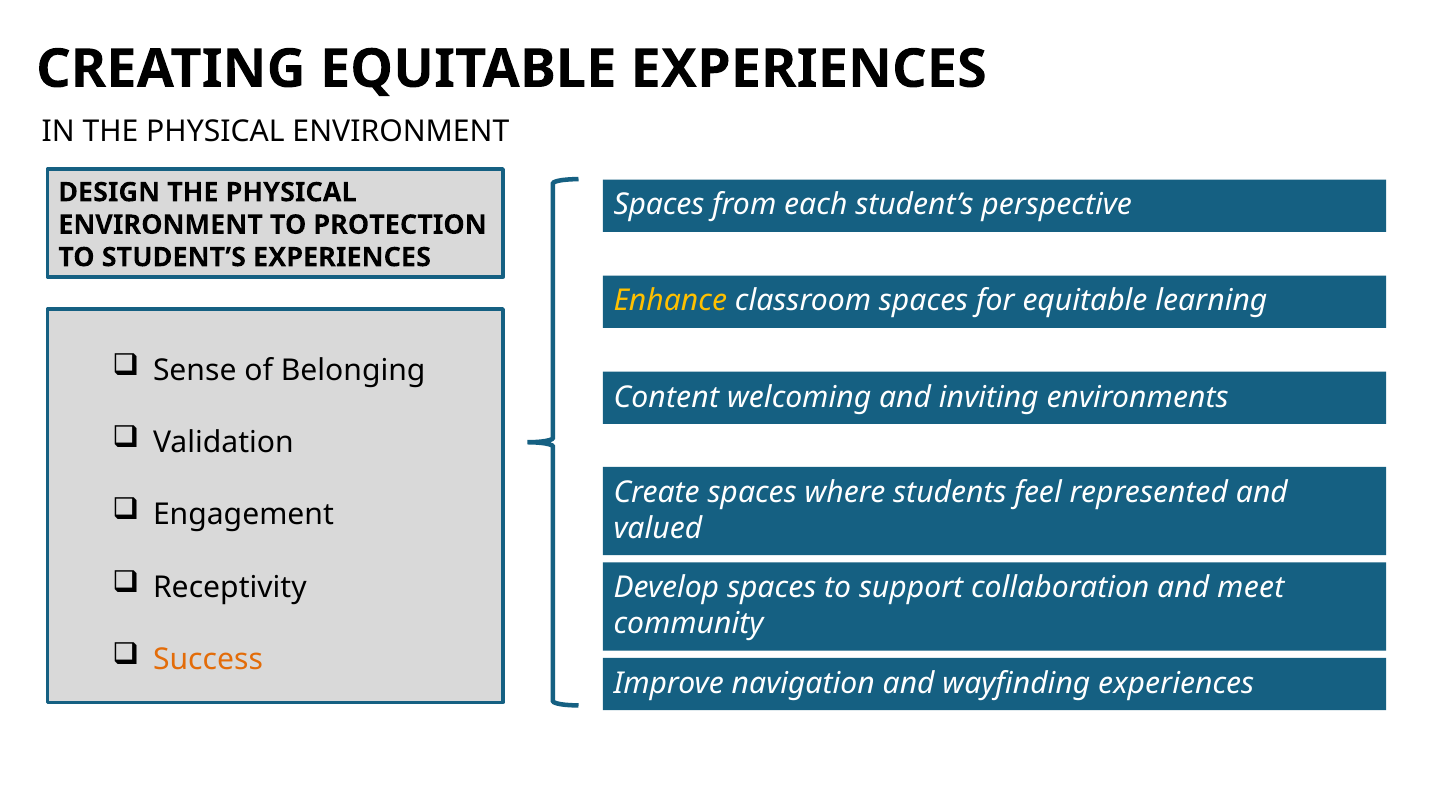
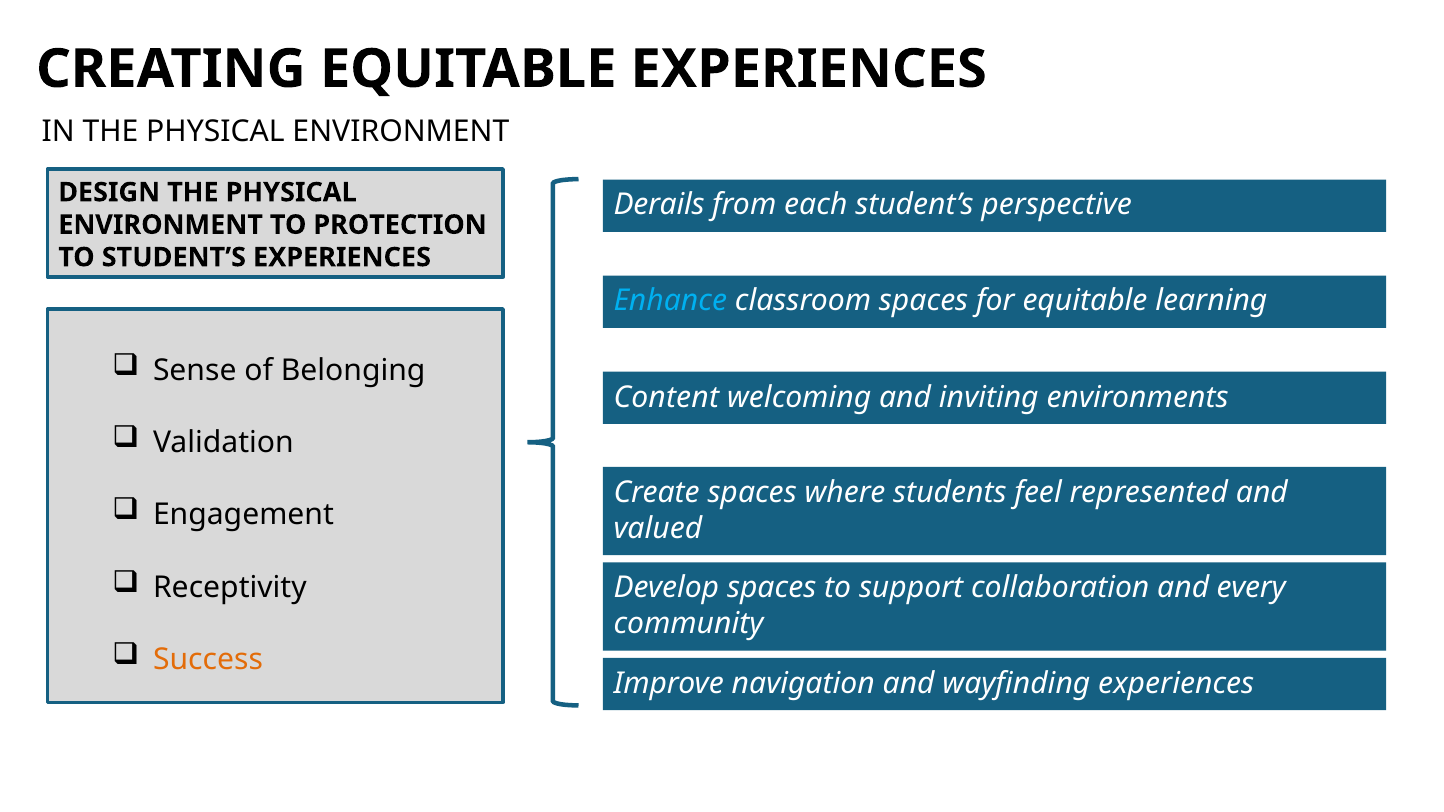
Spaces at (659, 205): Spaces -> Derails
Enhance colour: yellow -> light blue
meet: meet -> every
